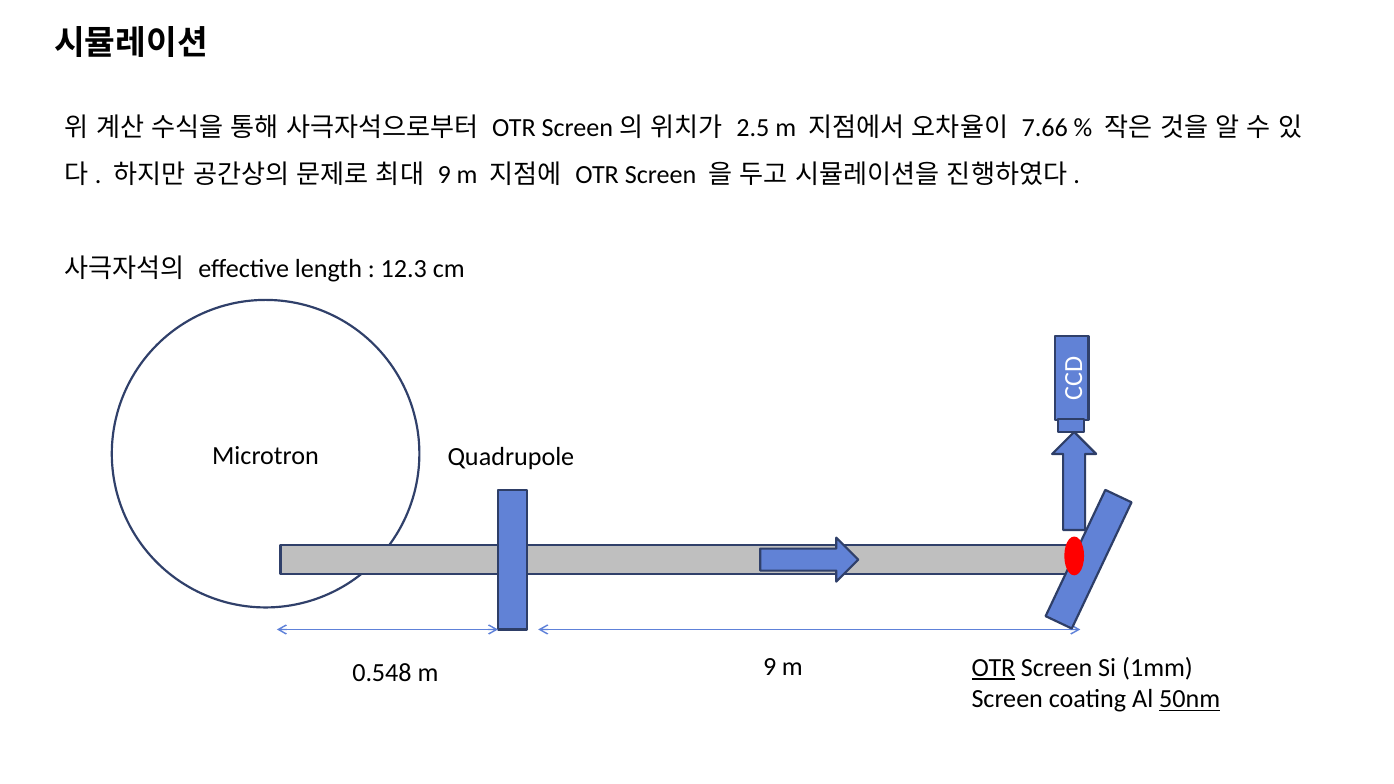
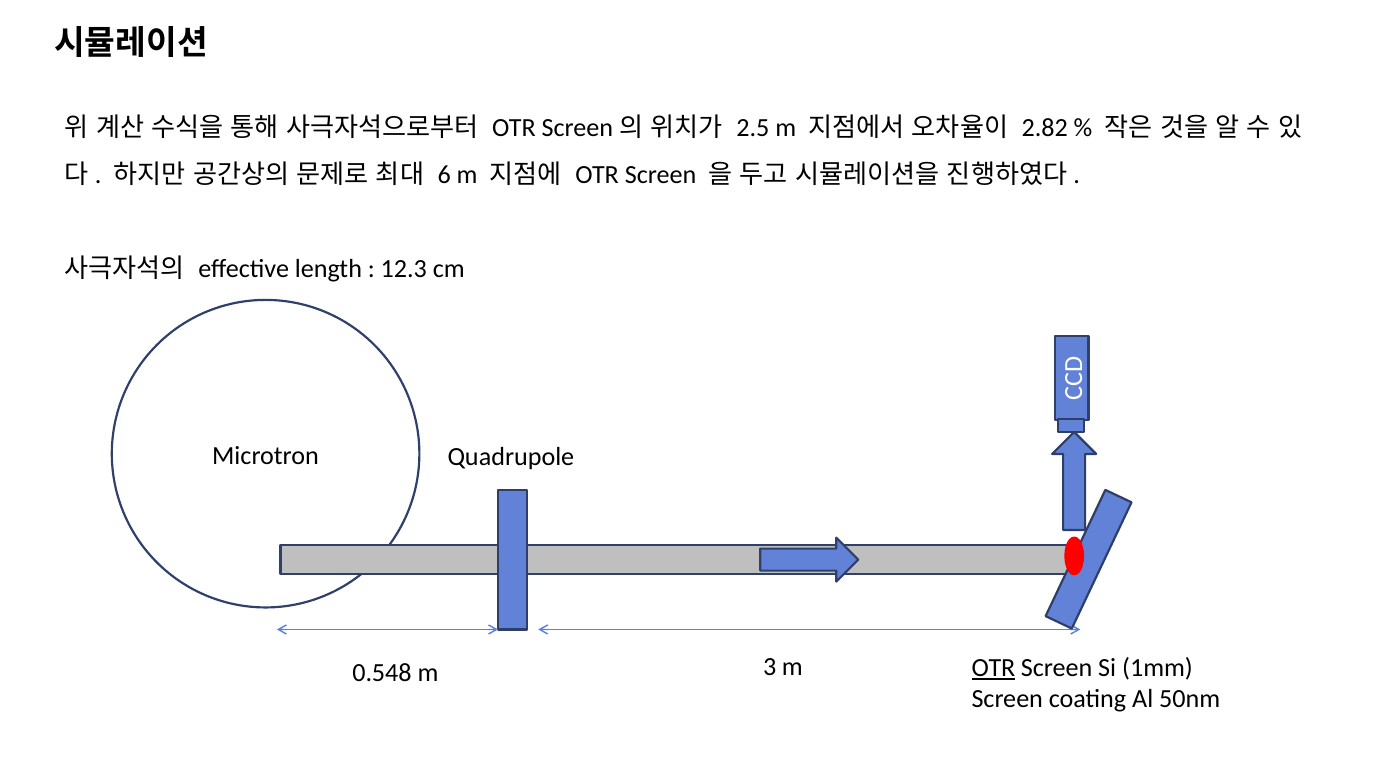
7.66: 7.66 -> 2.82
9 at (444, 175): 9 -> 6
m 9: 9 -> 3
50nm underline: present -> none
